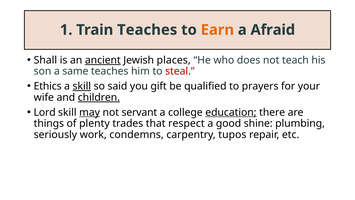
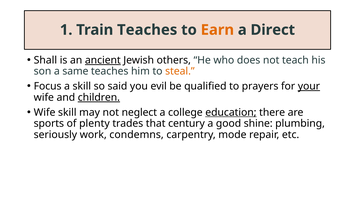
Afraid: Afraid -> Direct
places: places -> others
steal colour: red -> orange
Ethics: Ethics -> Focus
skill at (82, 86) underline: present -> none
gift: gift -> evil
your underline: none -> present
Lord at (45, 112): Lord -> Wife
may underline: present -> none
servant: servant -> neglect
things: things -> sports
respect: respect -> century
tupos: tupos -> mode
